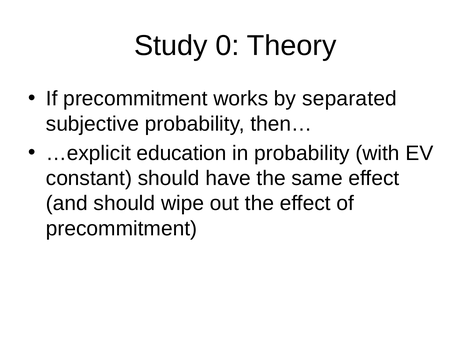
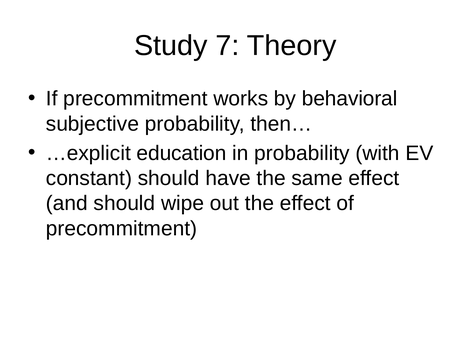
0: 0 -> 7
separated: separated -> behavioral
